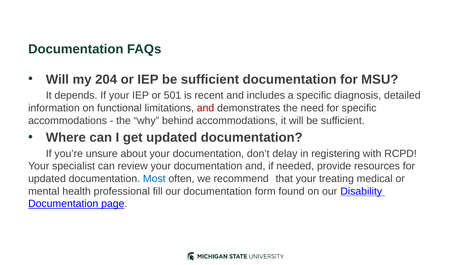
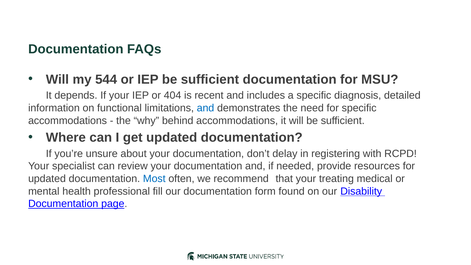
204: 204 -> 544
501: 501 -> 404
and at (206, 108) colour: red -> blue
